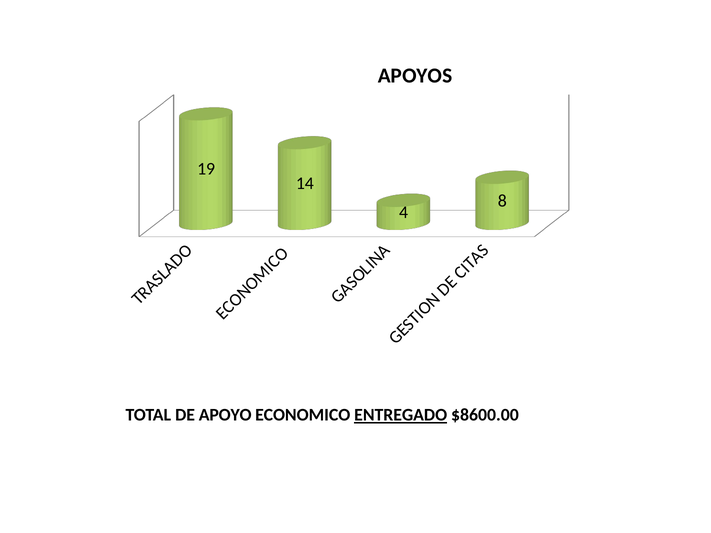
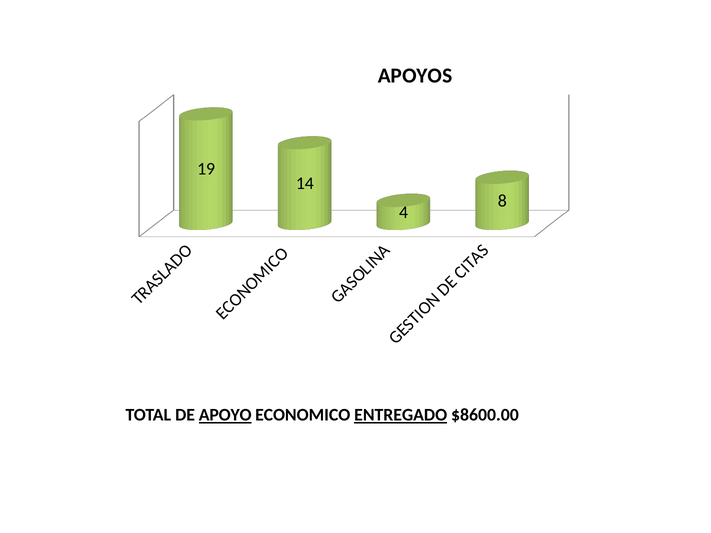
APOYO underline: none -> present
